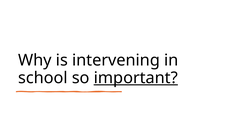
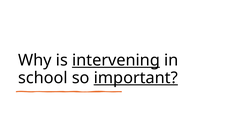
intervening underline: none -> present
